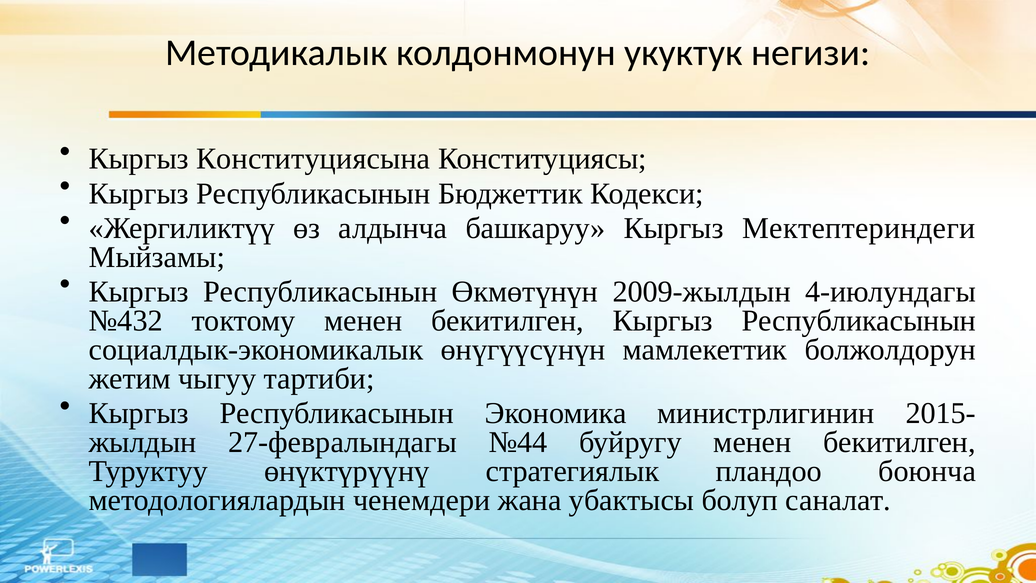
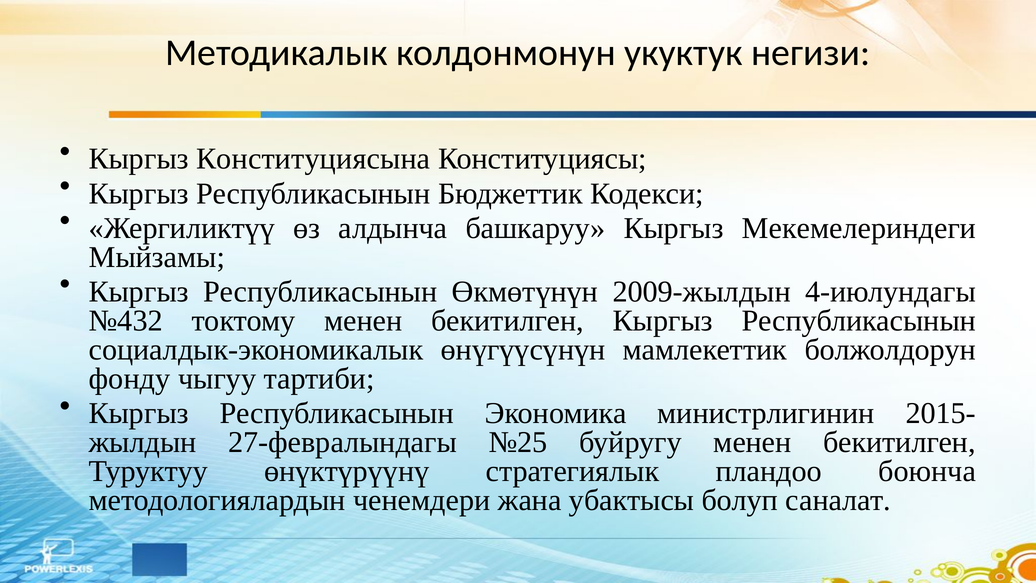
Мектептериндеги: Мектептериндеги -> Мекемелериндеги
жетим: жетим -> фонду
№44: №44 -> №25
